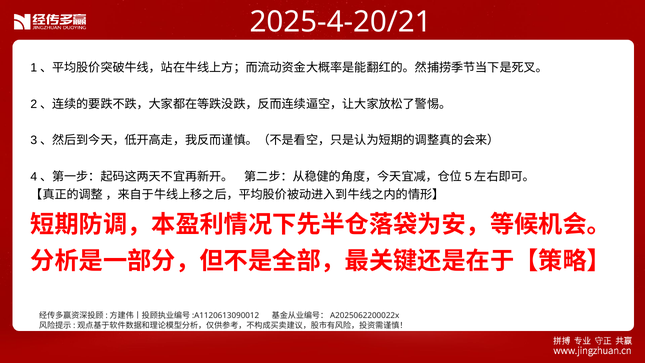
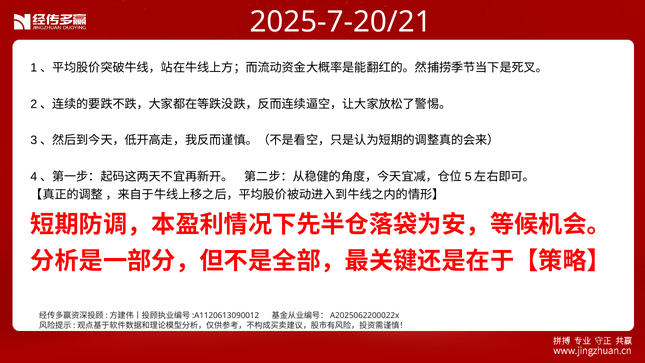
2025-4-20/21: 2025-4-20/21 -> 2025-7-20/21
